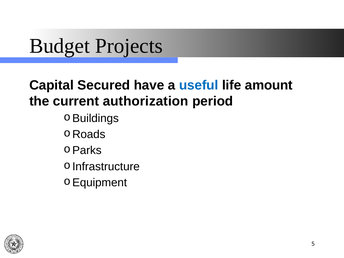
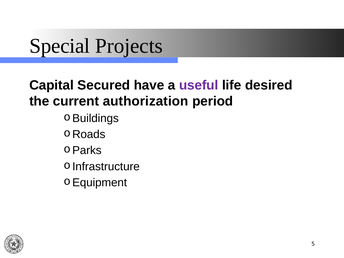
Budget: Budget -> Special
useful colour: blue -> purple
amount: amount -> desired
